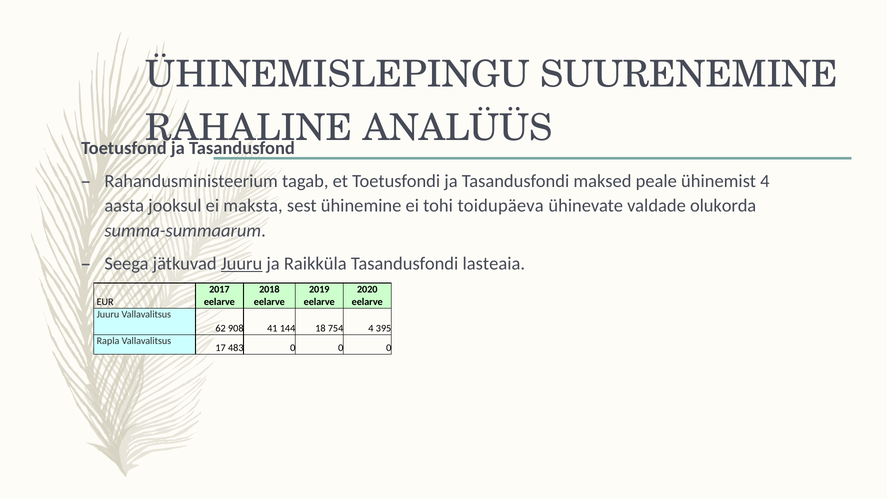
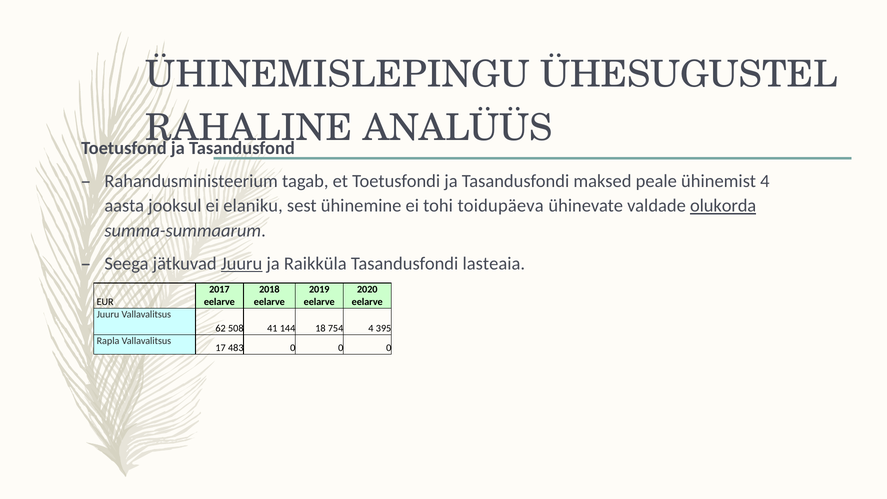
SUURENEMINE: SUURENEMINE -> ÜHESUGUSTEL
maksta: maksta -> elaniku
olukorda underline: none -> present
908: 908 -> 508
